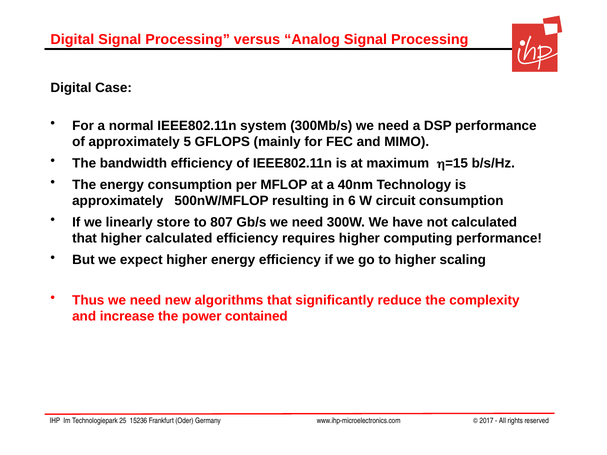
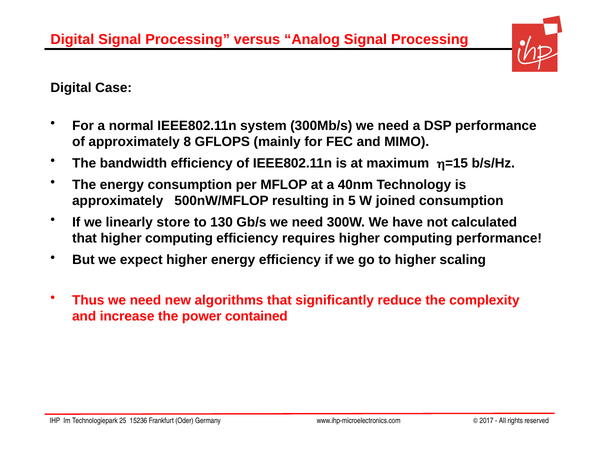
5: 5 -> 8
6: 6 -> 5
circuit: circuit -> joined
807: 807 -> 130
that higher calculated: calculated -> computing
